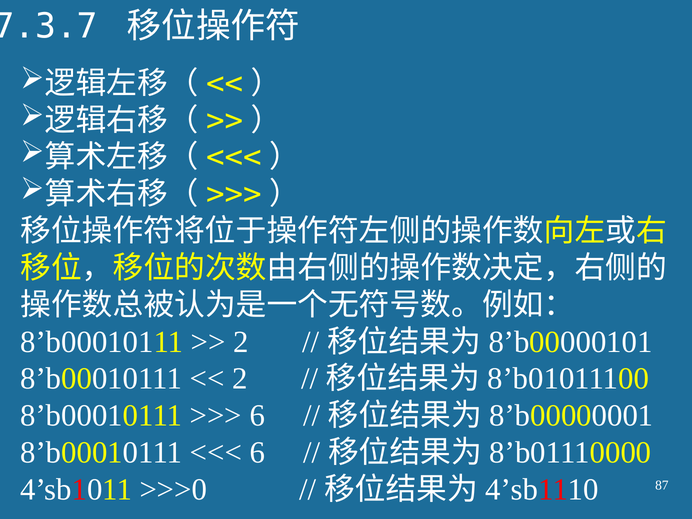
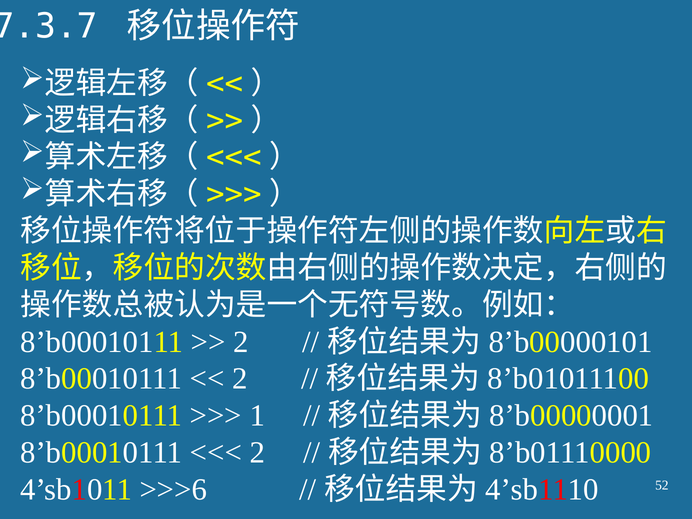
6 at (257, 416): 6 -> 1
6 at (257, 453): 6 -> 2
>>>0: >>>0 -> >>>6
87: 87 -> 52
